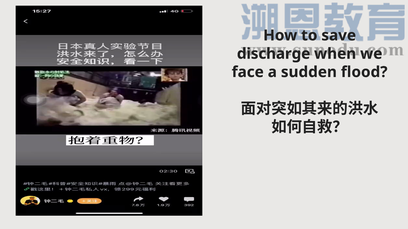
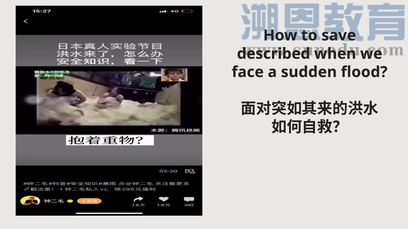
discharge: discharge -> described
